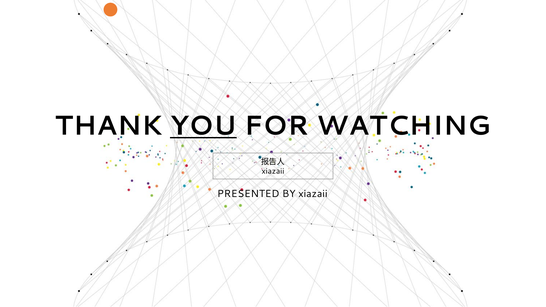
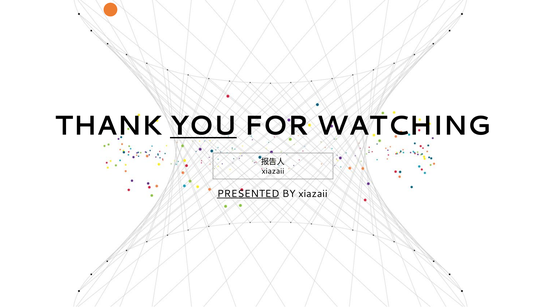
PRESENTED underline: none -> present
